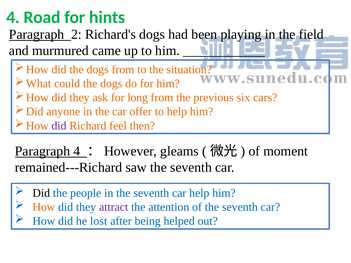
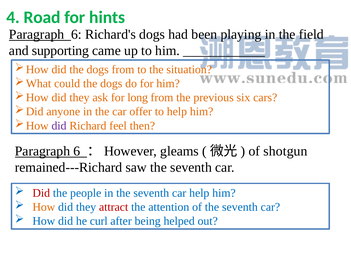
2 at (76, 34): 2 -> 6
murmured: murmured -> supporting
4 at (77, 151): 4 -> 6
moment: moment -> shotgun
Did at (41, 193) colour: black -> red
attract colour: purple -> red
lost: lost -> curl
